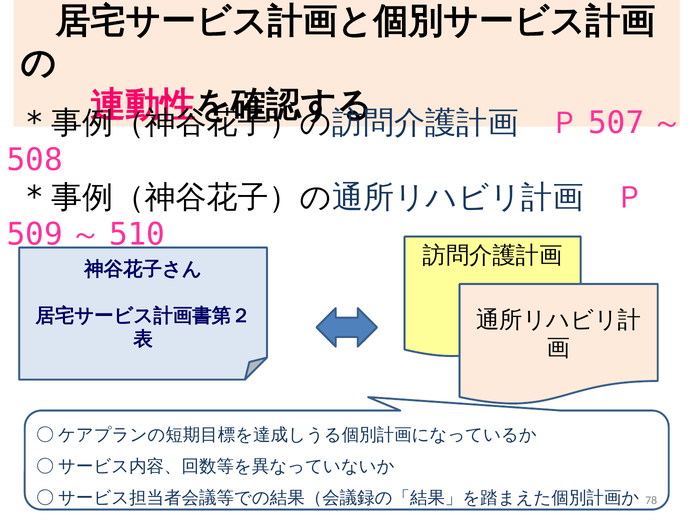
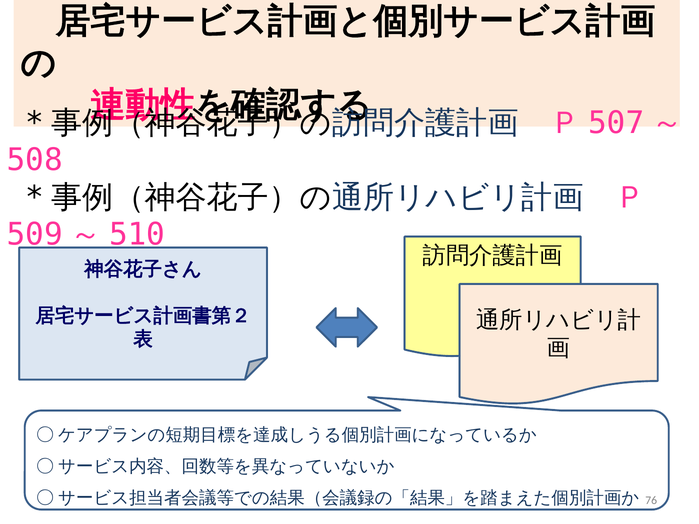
78: 78 -> 76
